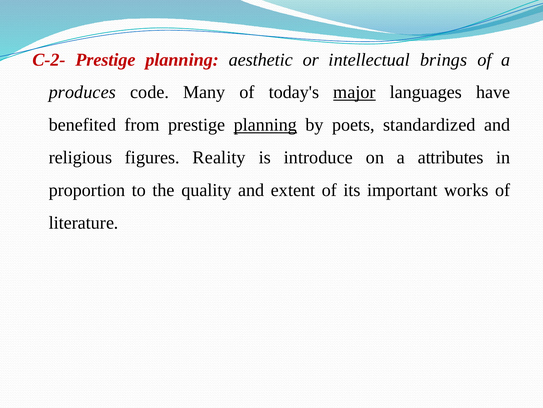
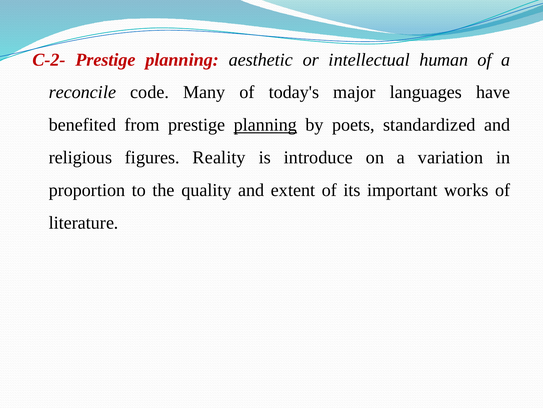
brings: brings -> human
produces: produces -> reconcile
major underline: present -> none
attributes: attributes -> variation
